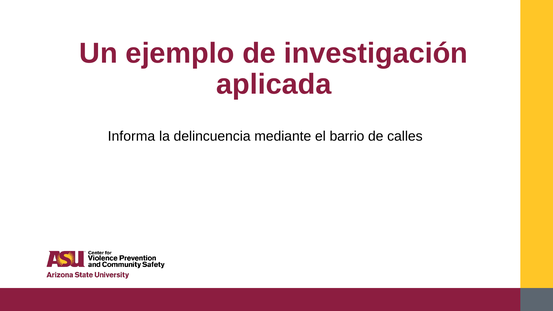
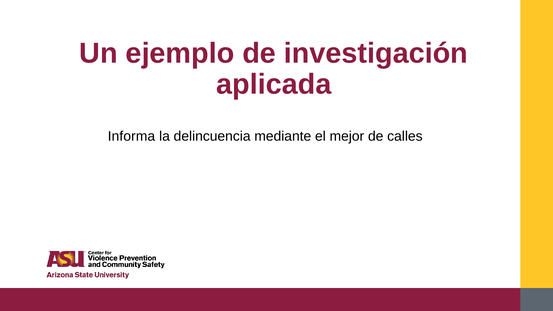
barrio: barrio -> mejor
